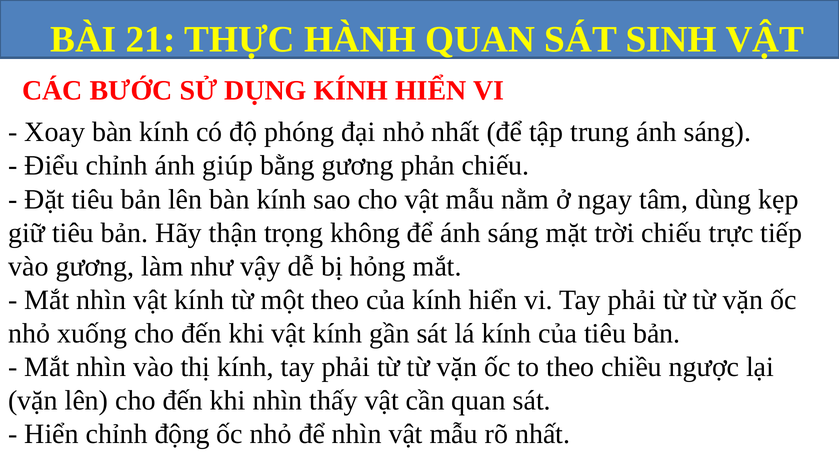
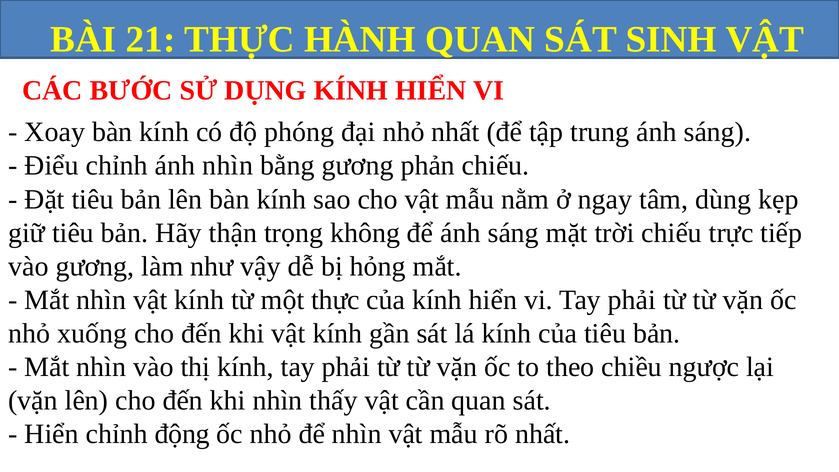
ánh giúp: giúp -> nhìn
một theo: theo -> thực
